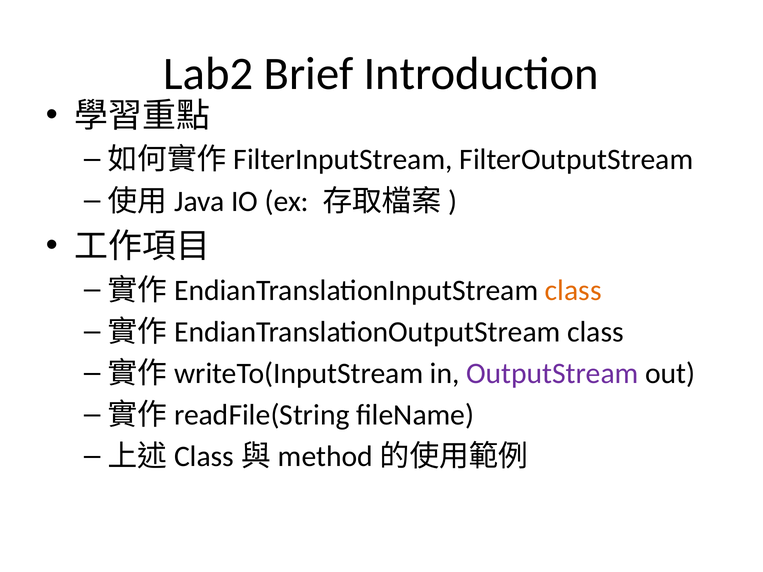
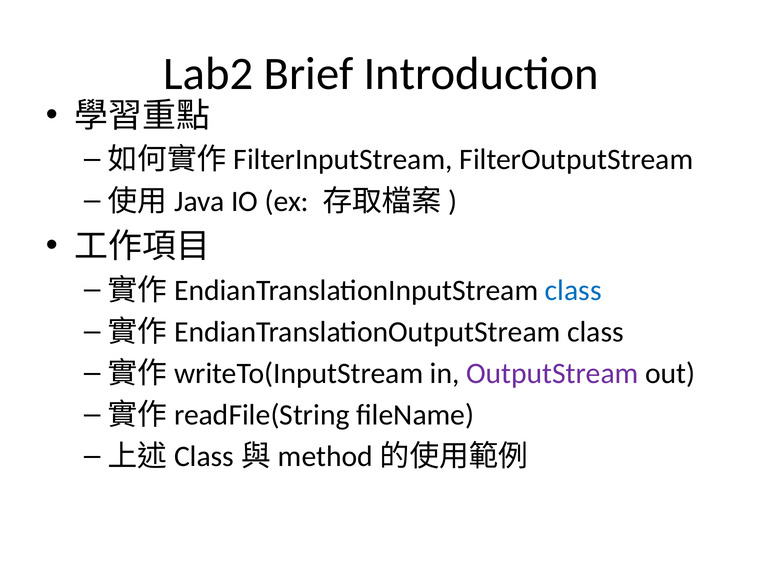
class at (573, 290) colour: orange -> blue
